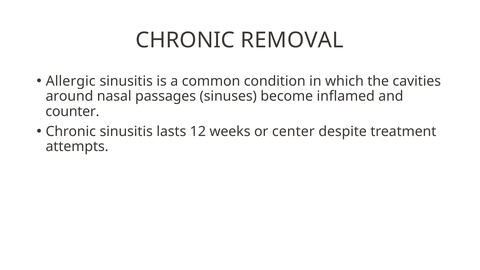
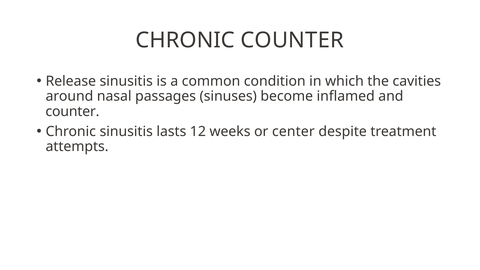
CHRONIC REMOVAL: REMOVAL -> COUNTER
Allergic: Allergic -> Release
